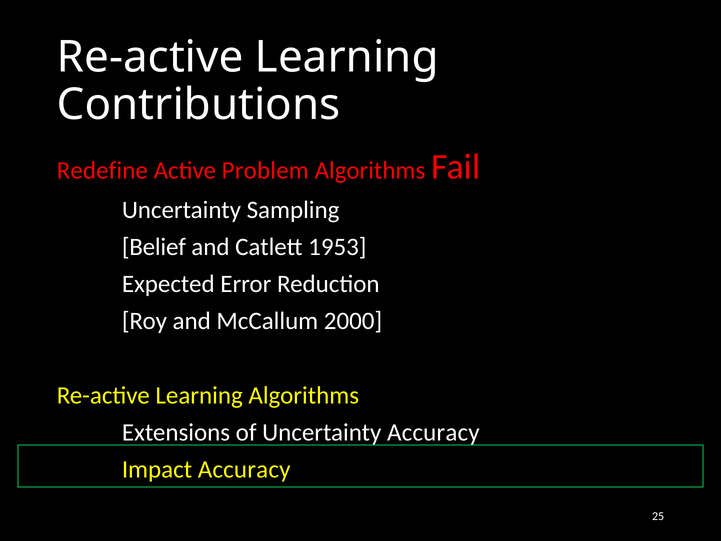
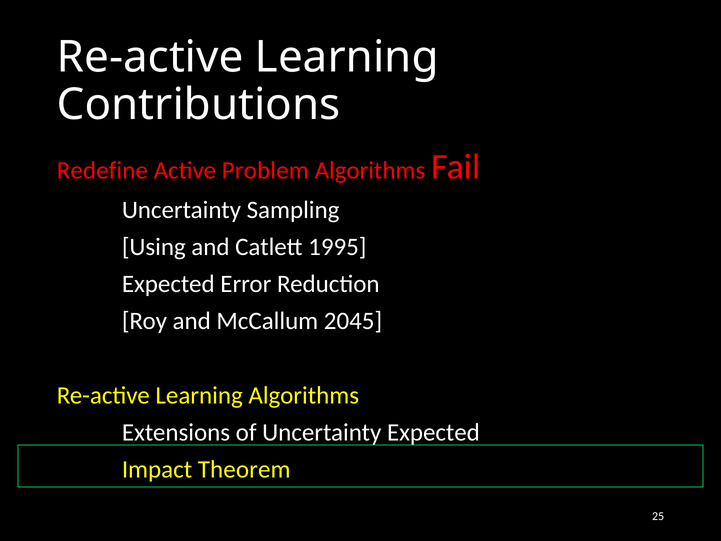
Belief: Belief -> Using
1953: 1953 -> 1995
2000: 2000 -> 2045
Uncertainty Accuracy: Accuracy -> Expected
Impact Accuracy: Accuracy -> Theorem
